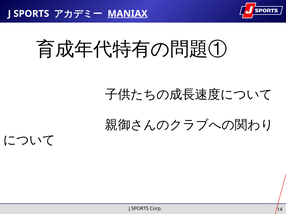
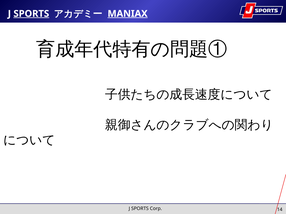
SPORTS at (31, 14) underline: none -> present
